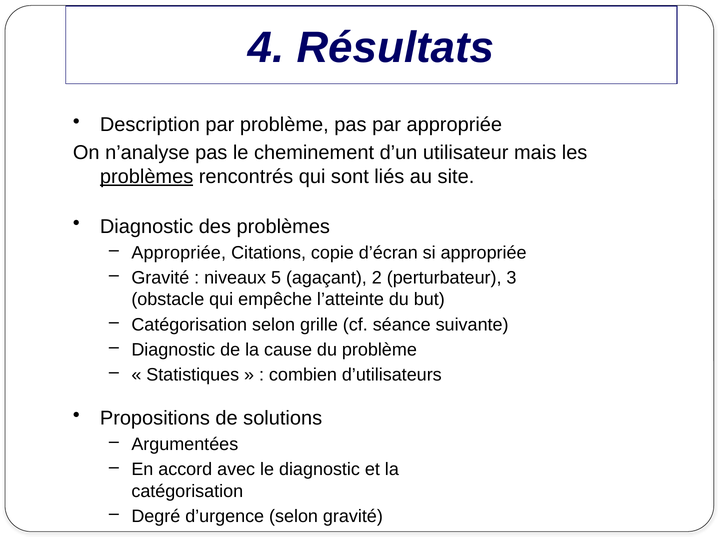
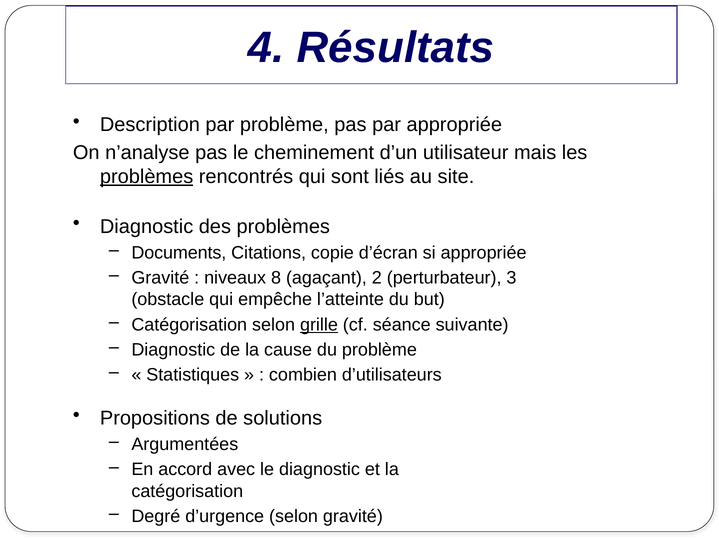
Appropriée at (179, 253): Appropriée -> Documents
5: 5 -> 8
grille underline: none -> present
